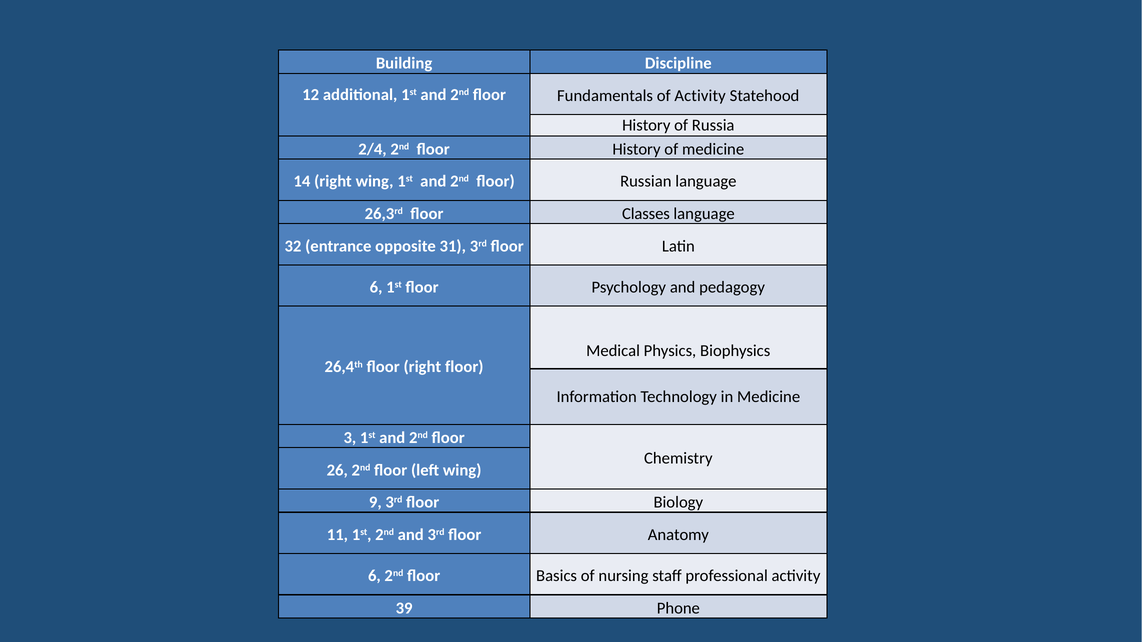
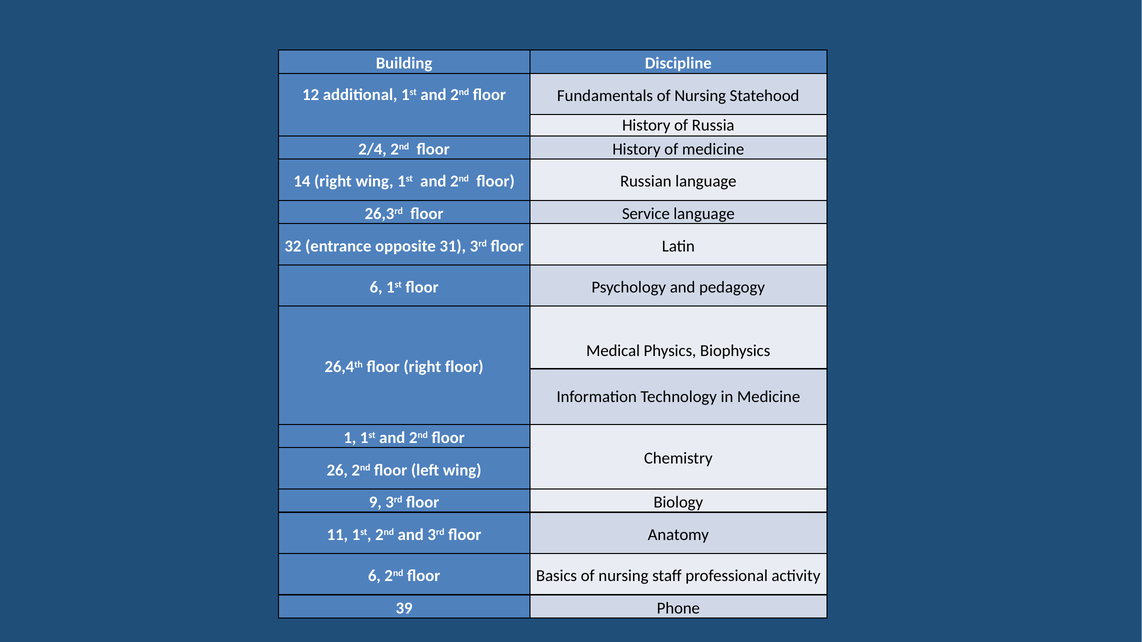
Fundamentals of Activity: Activity -> Nursing
Classes: Classes -> Service
3: 3 -> 1
